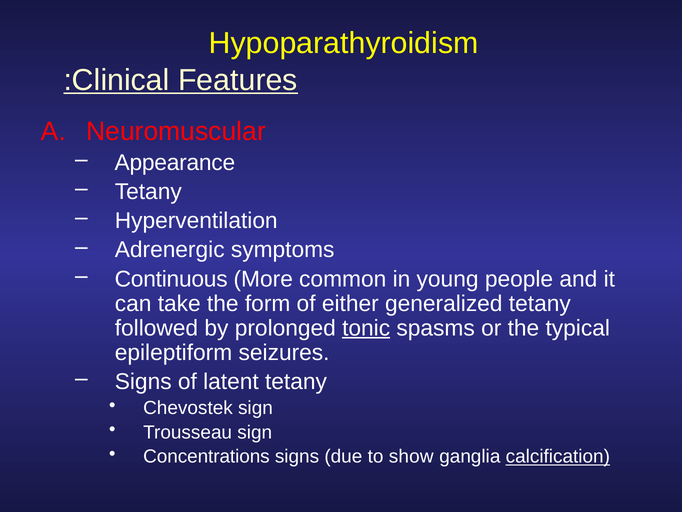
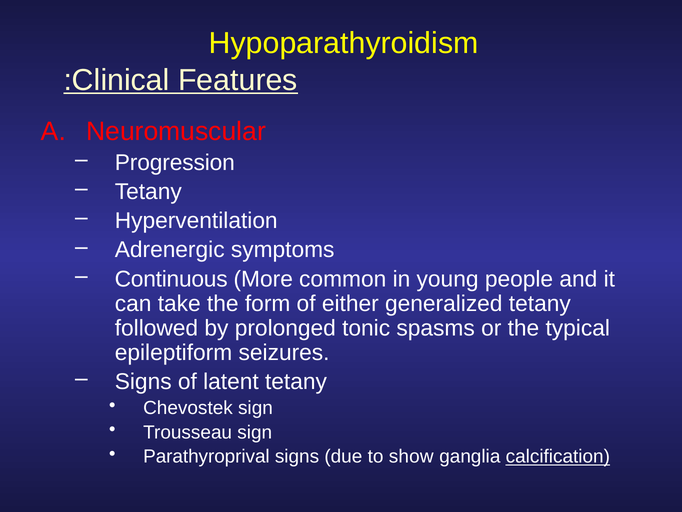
Appearance: Appearance -> Progression
tonic underline: present -> none
Concentrations: Concentrations -> Parathyroprival
